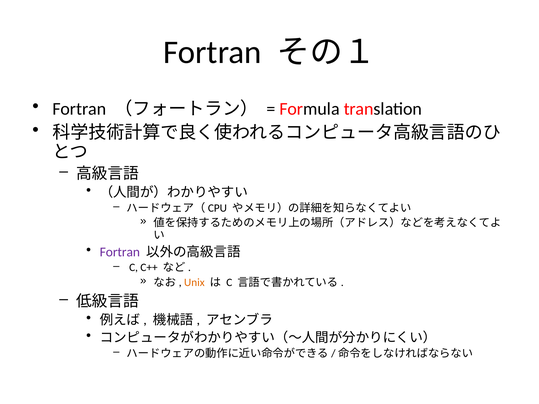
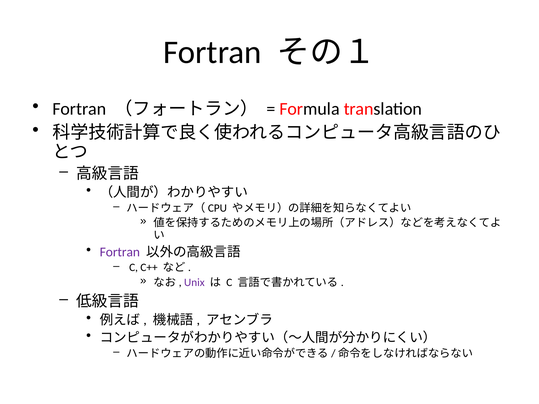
Unix colour: orange -> purple
